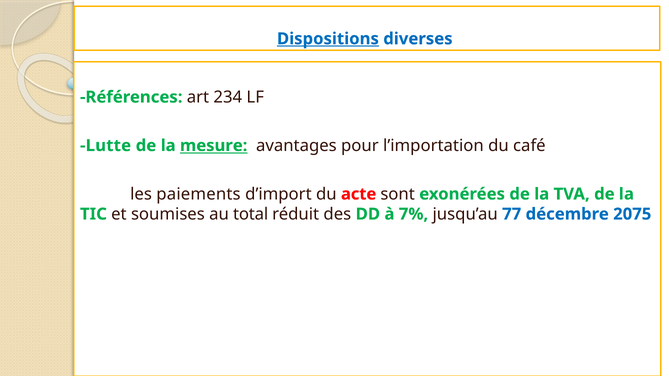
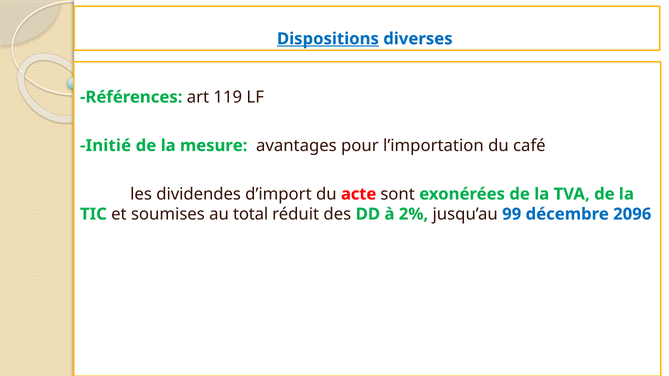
234: 234 -> 119
Lutte: Lutte -> Initié
mesure underline: present -> none
paiements: paiements -> dividendes
7%: 7% -> 2%
77: 77 -> 99
2075: 2075 -> 2096
